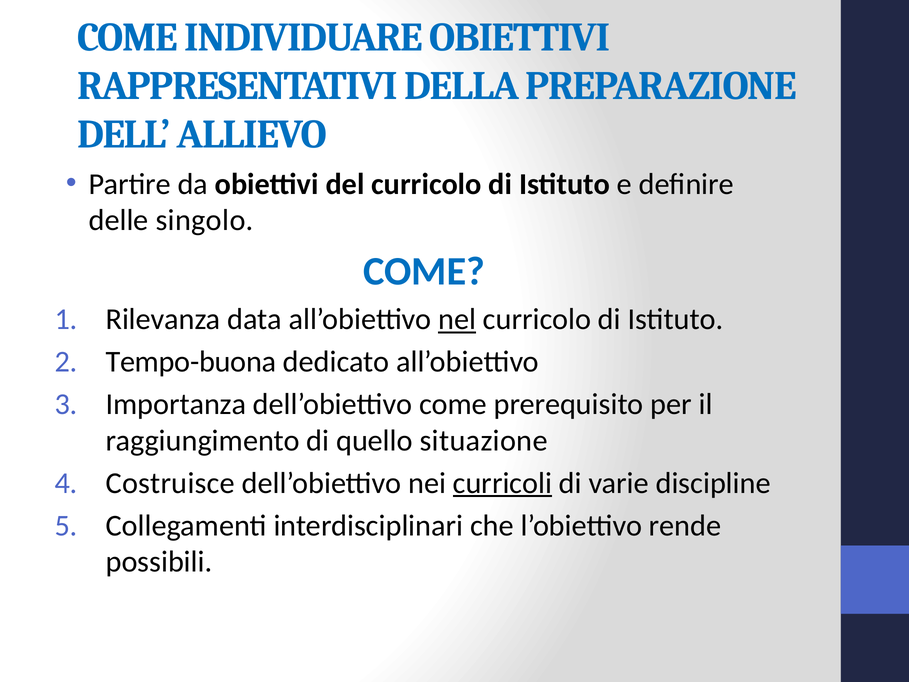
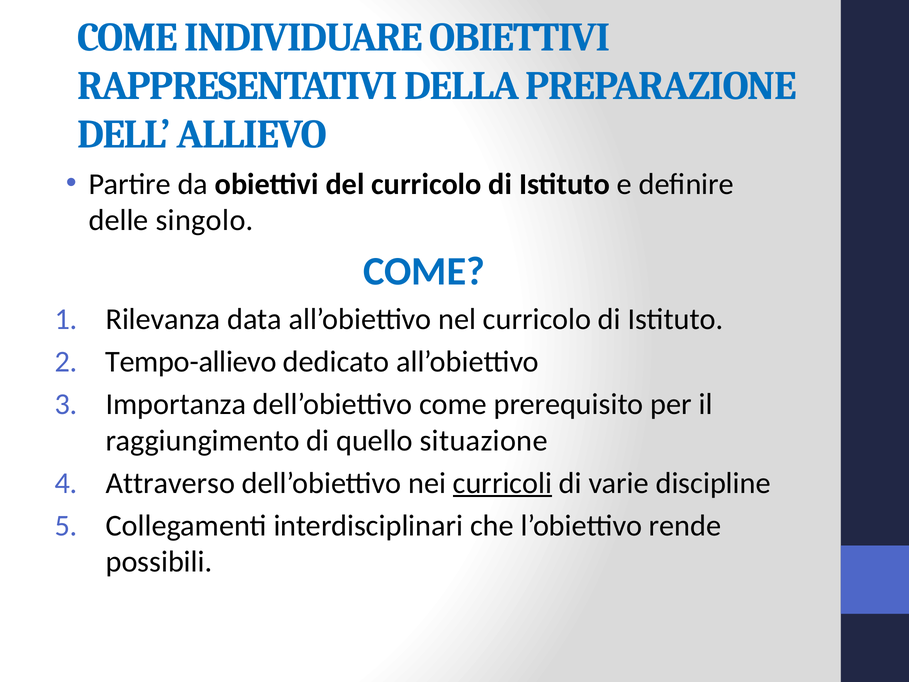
nel underline: present -> none
Tempo-buona: Tempo-buona -> Tempo-allievo
Costruisce: Costruisce -> Attraverso
